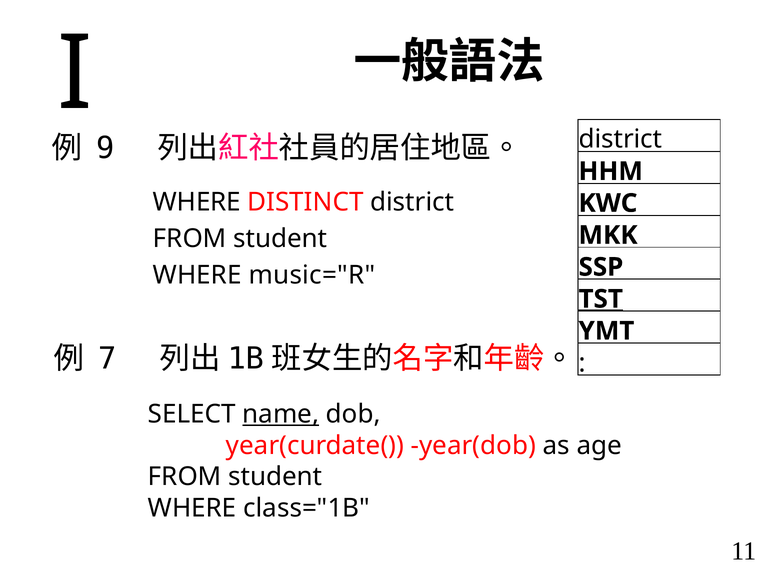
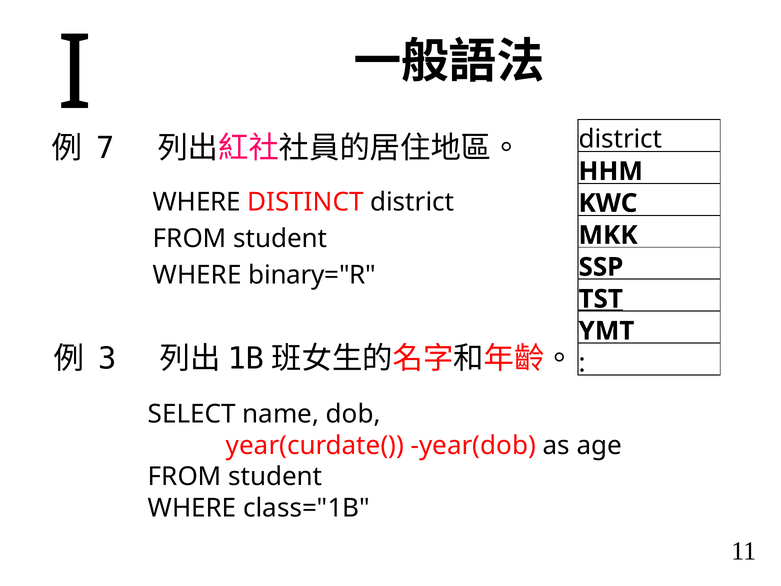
9: 9 -> 7
music="R: music="R -> binary="R
7: 7 -> 3
name underline: present -> none
